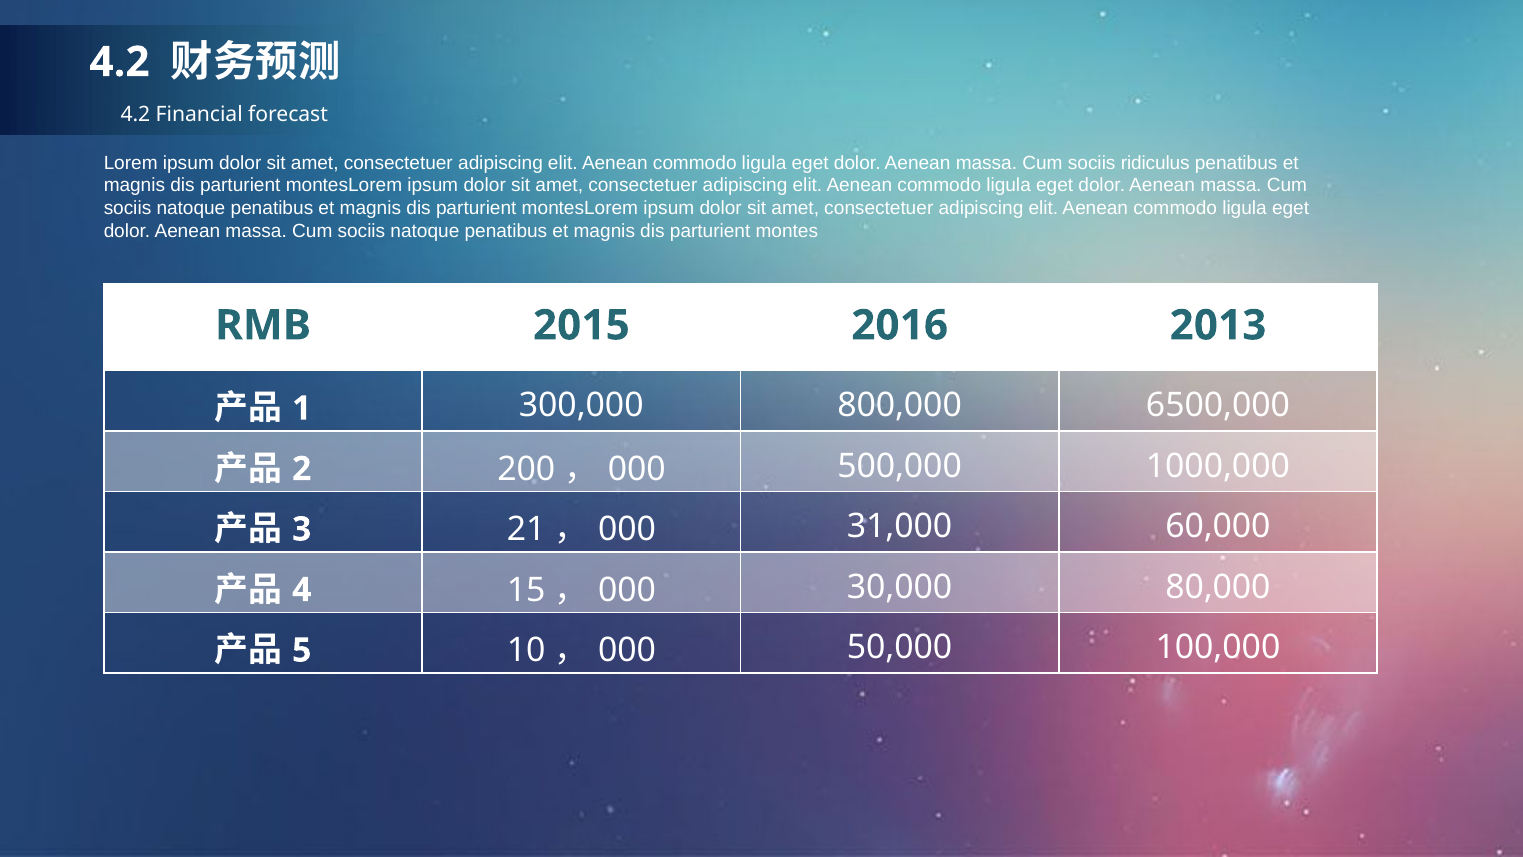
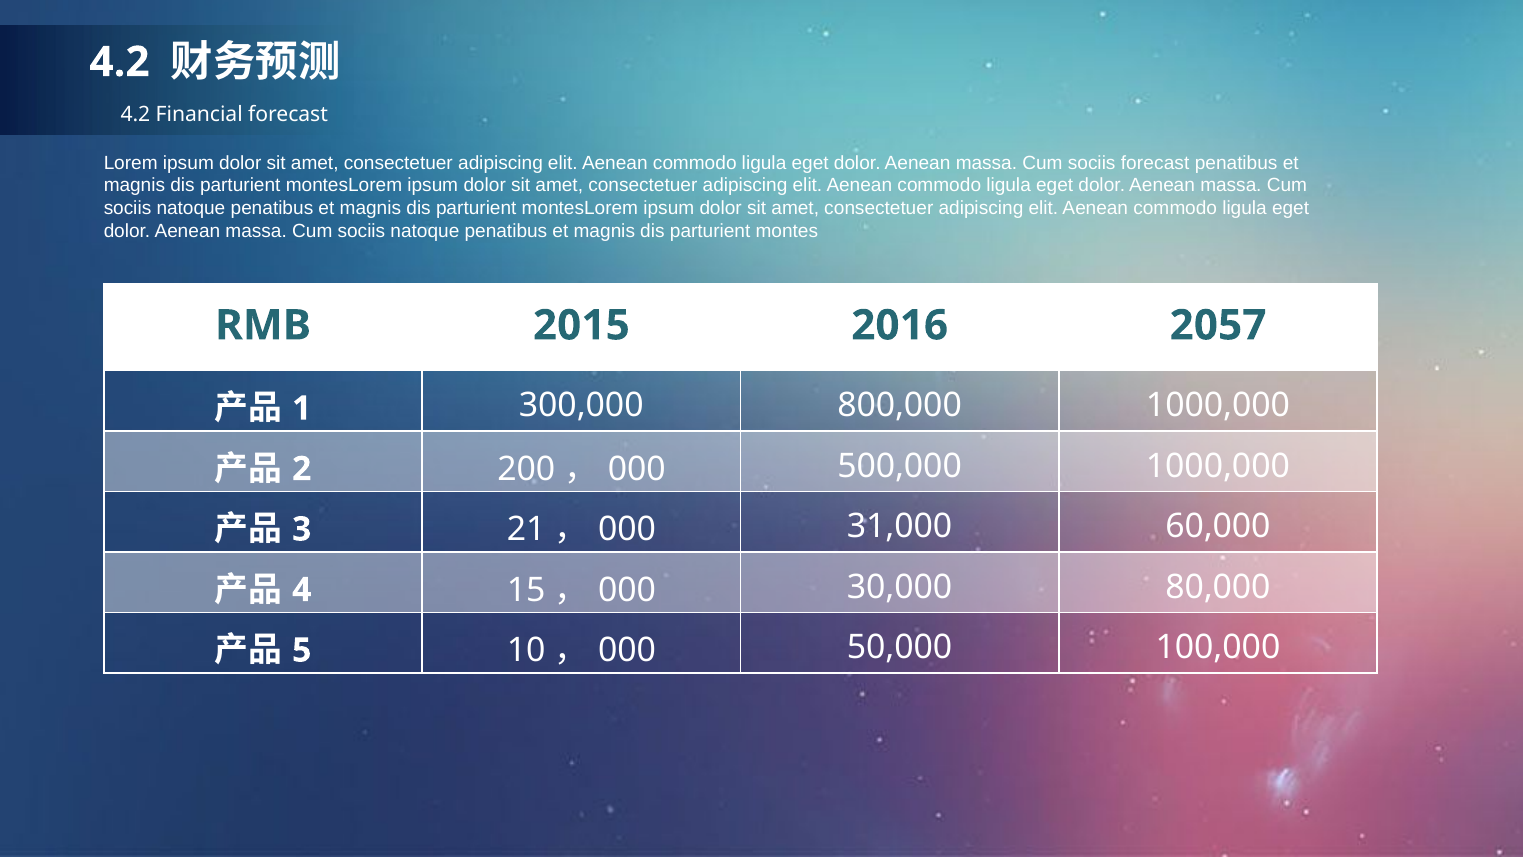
sociis ridiculus: ridiculus -> forecast
2013: 2013 -> 2057
800,000 6500,000: 6500,000 -> 1000,000
